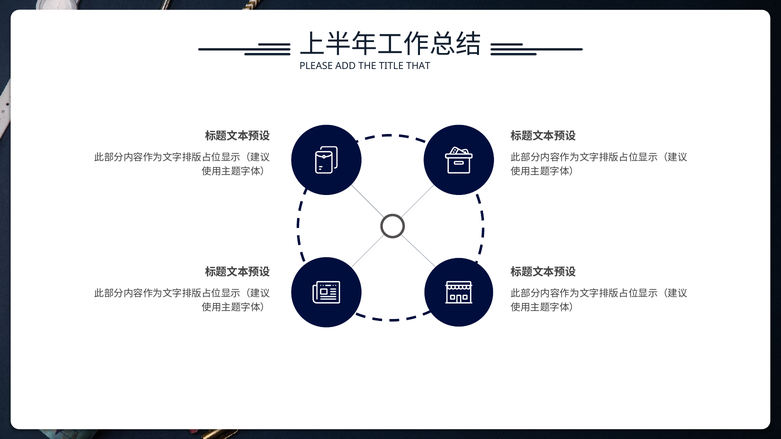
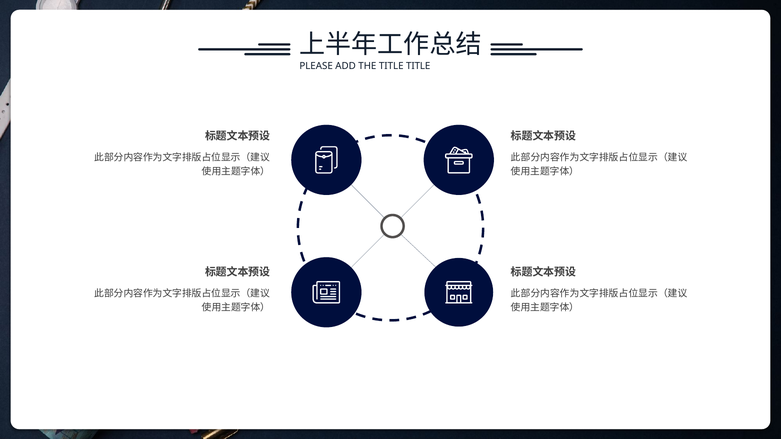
TITLE THAT: THAT -> TITLE
